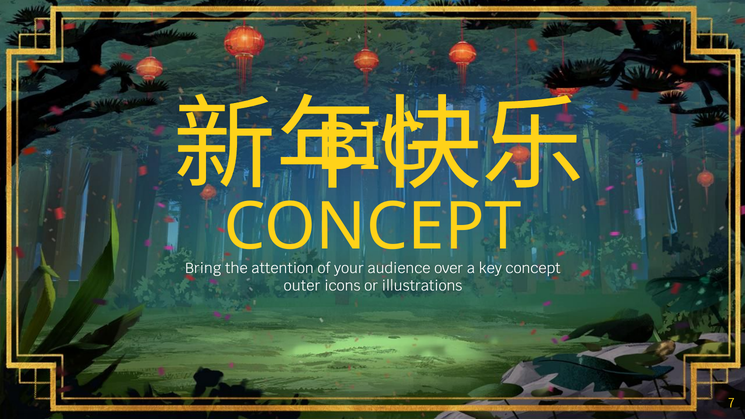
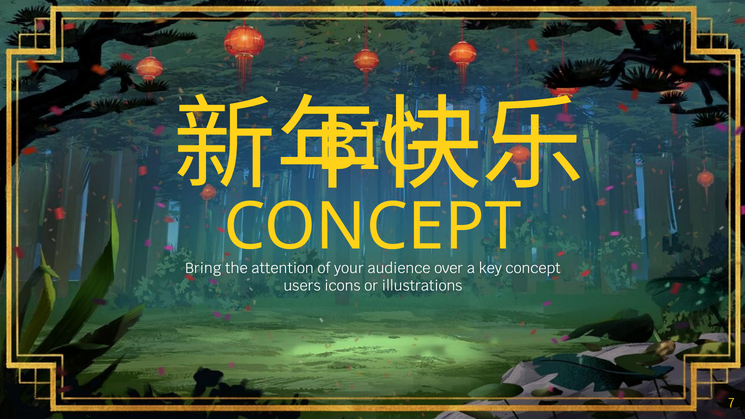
outer: outer -> users
